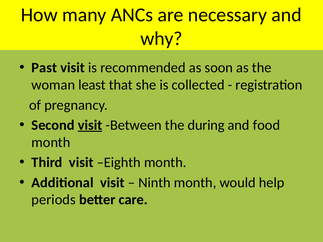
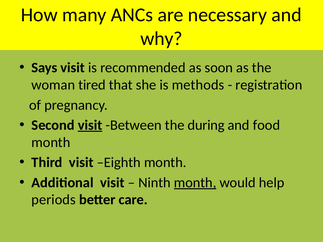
Past: Past -> Says
least: least -> tired
collected: collected -> methods
month at (195, 183) underline: none -> present
